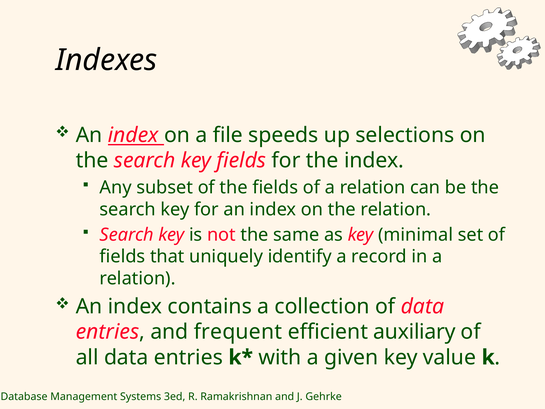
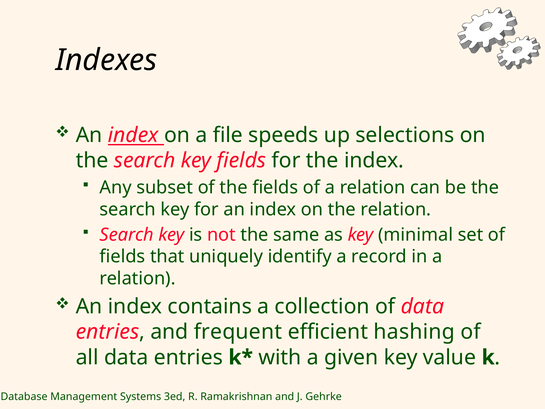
auxiliary: auxiliary -> hashing
